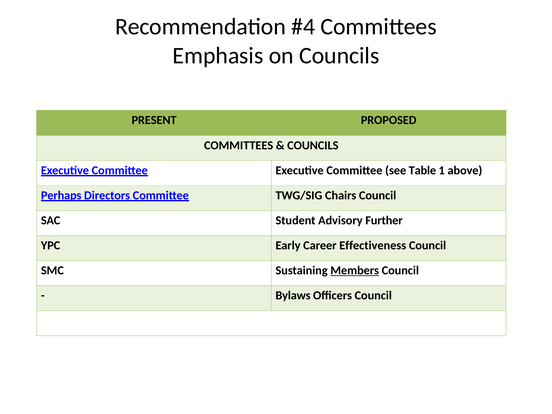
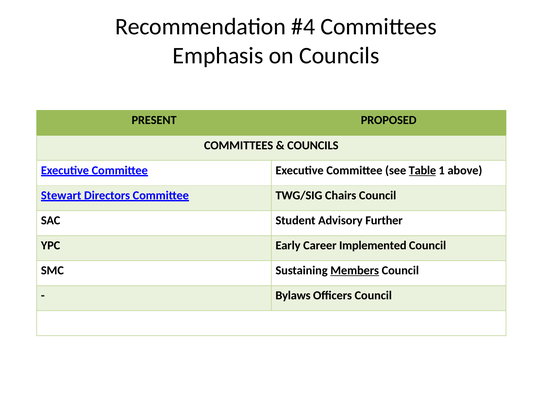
Table underline: none -> present
Perhaps: Perhaps -> Stewart
Effectiveness: Effectiveness -> Implemented
